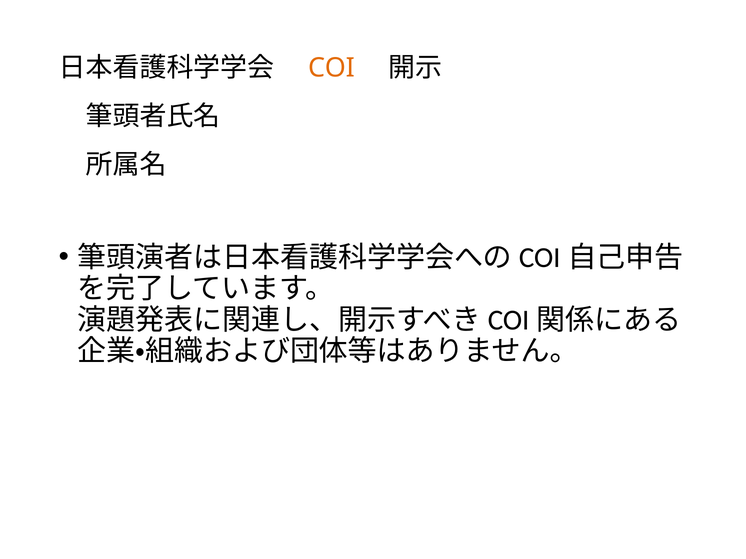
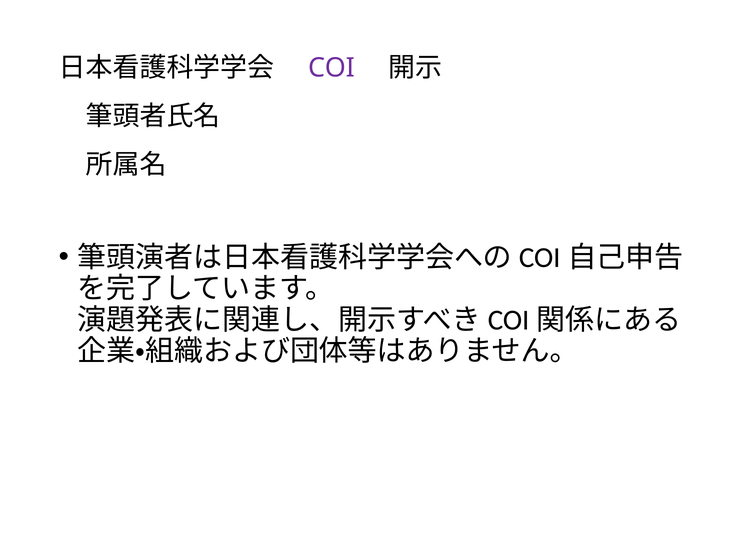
COI colour: orange -> purple
